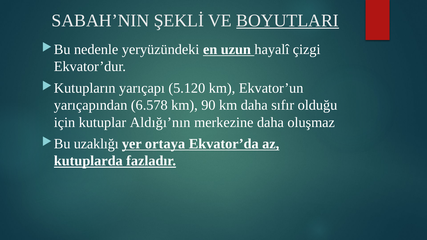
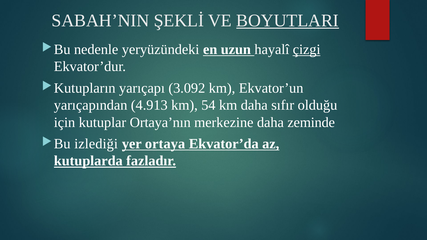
çizgi underline: none -> present
5.120: 5.120 -> 3.092
6.578: 6.578 -> 4.913
90: 90 -> 54
Aldığı’nın: Aldığı’nın -> Ortaya’nın
oluşmaz: oluşmaz -> zeminde
uzaklığı: uzaklığı -> izlediği
